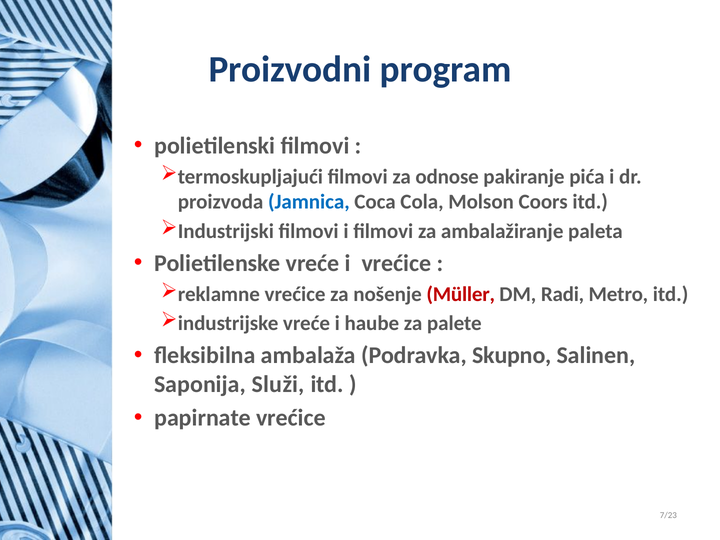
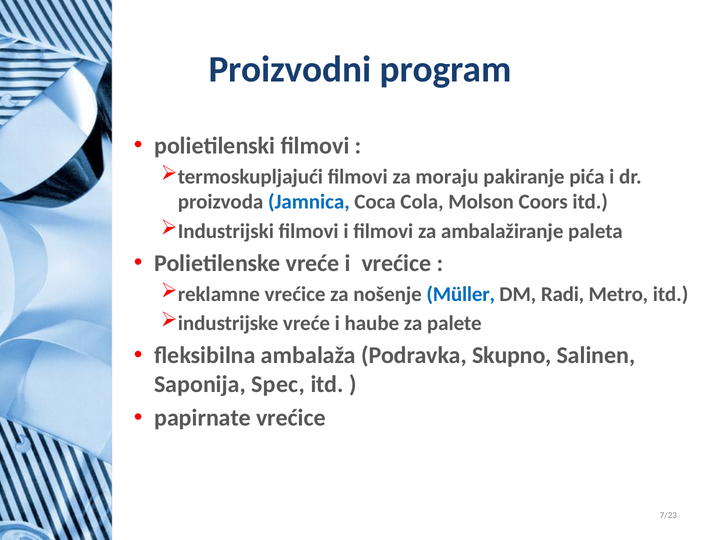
odnose: odnose -> moraju
Müller colour: red -> blue
Služi: Služi -> Spec
